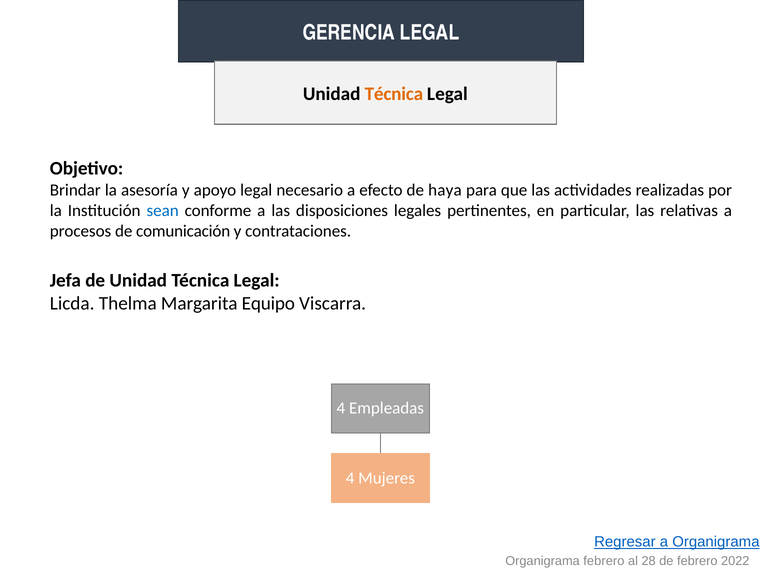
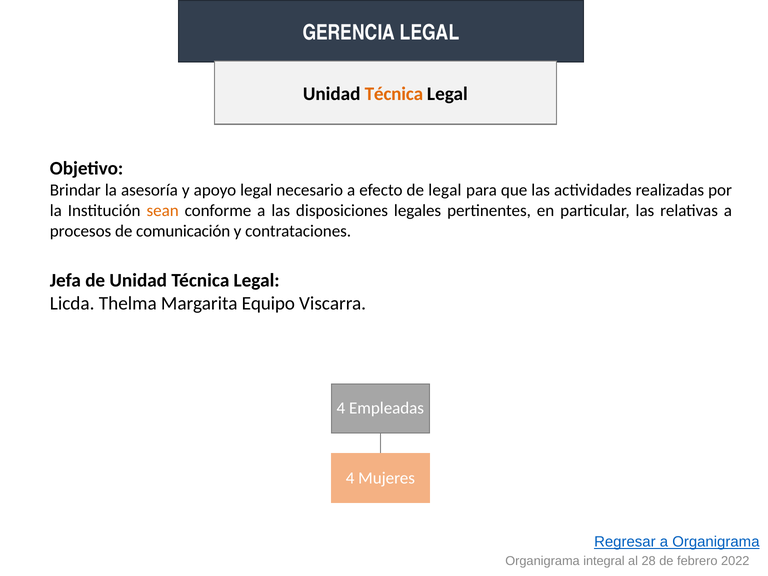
de haya: haya -> legal
sean colour: blue -> orange
Organigrama febrero: febrero -> integral
